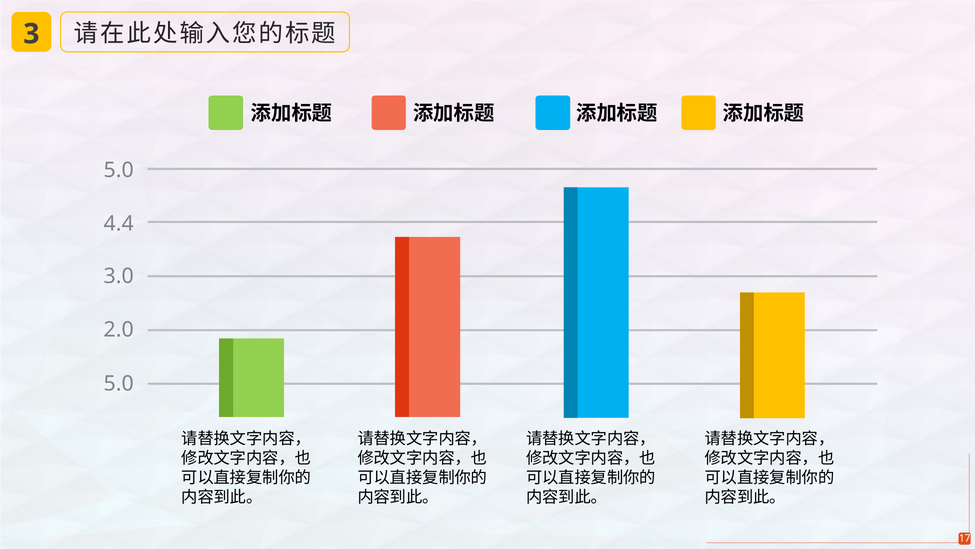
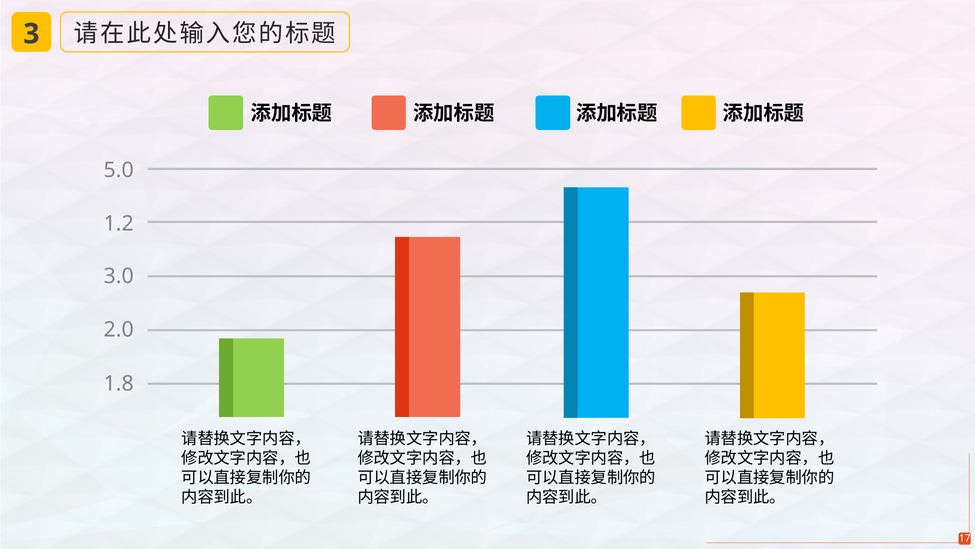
4.4: 4.4 -> 1.2
5.0 at (119, 383): 5.0 -> 1.8
